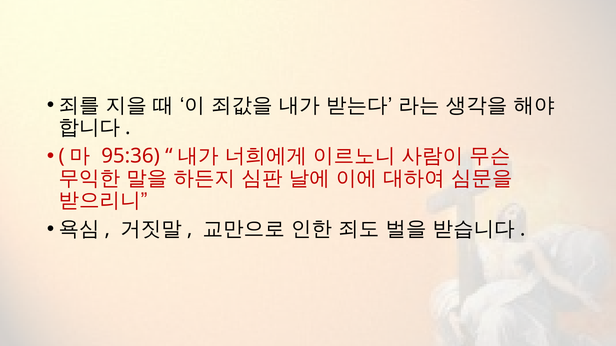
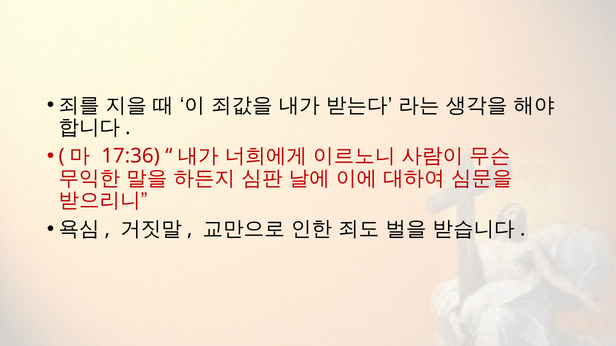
95:36: 95:36 -> 17:36
